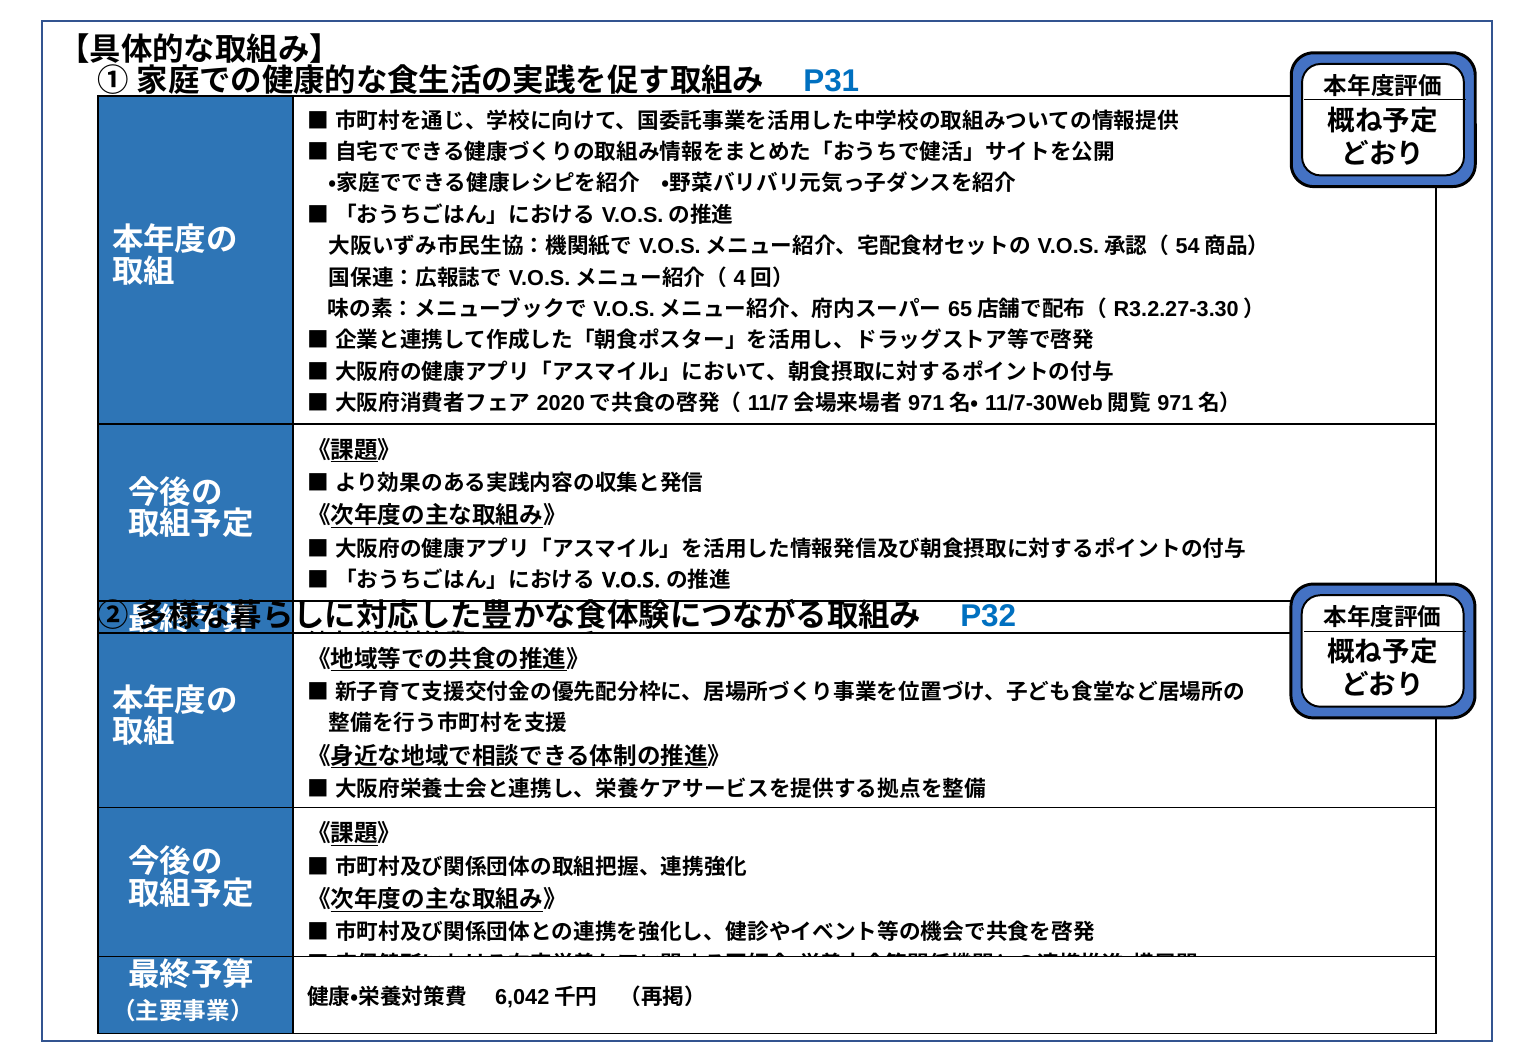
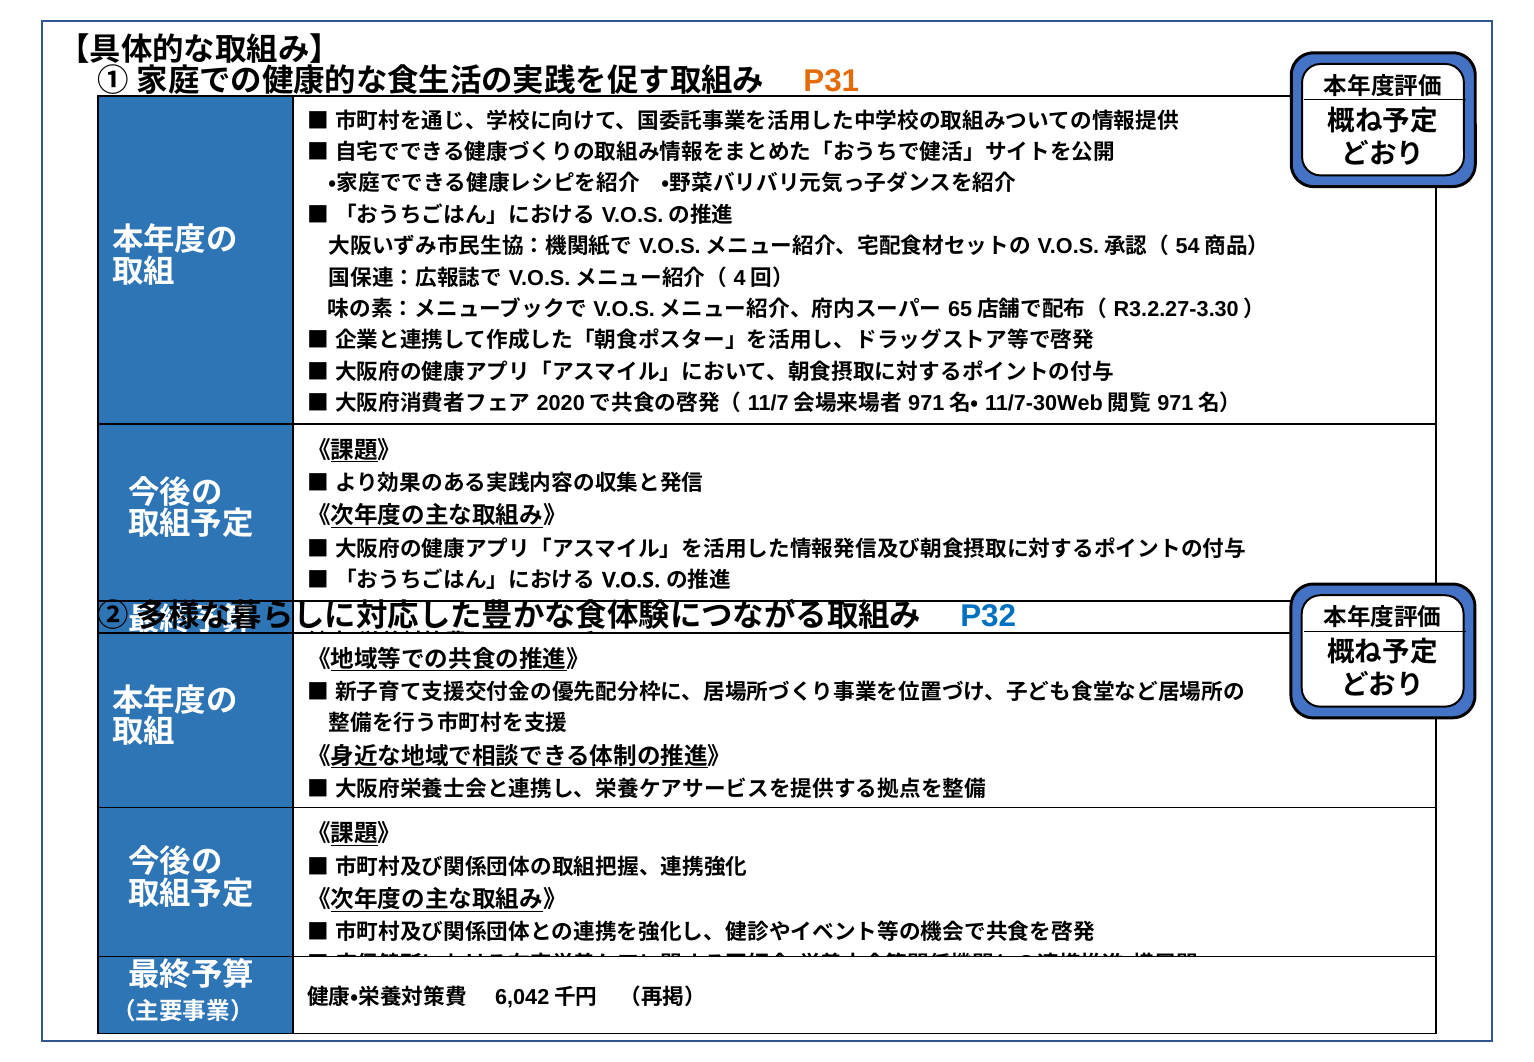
P31 colour: blue -> orange
